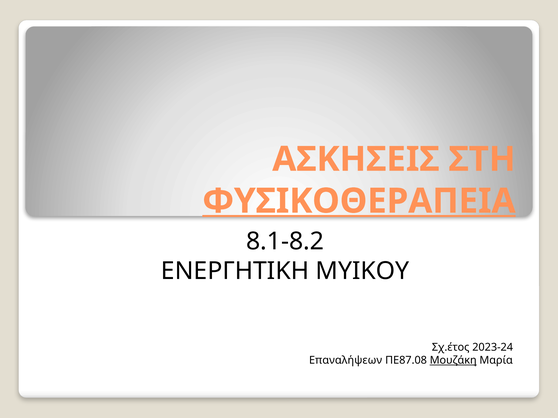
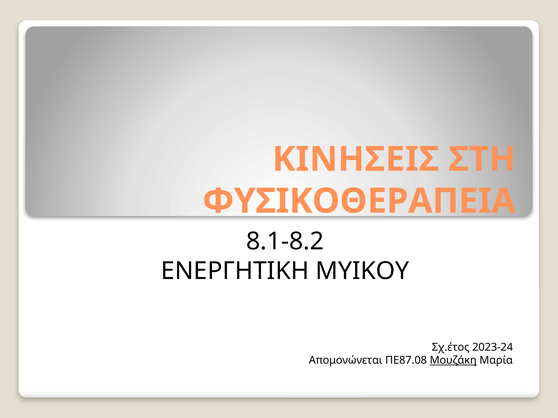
ΑΣΚΗΣΕΙΣ: ΑΣΚΗΣΕΙΣ -> ΚΙΝΗΣΕΙΣ
ΦΥΣΙΚΟΘΕΡΑΠΕΙΑ underline: present -> none
Επαναλήψεων: Επαναλήψεων -> Απομονώνεται
